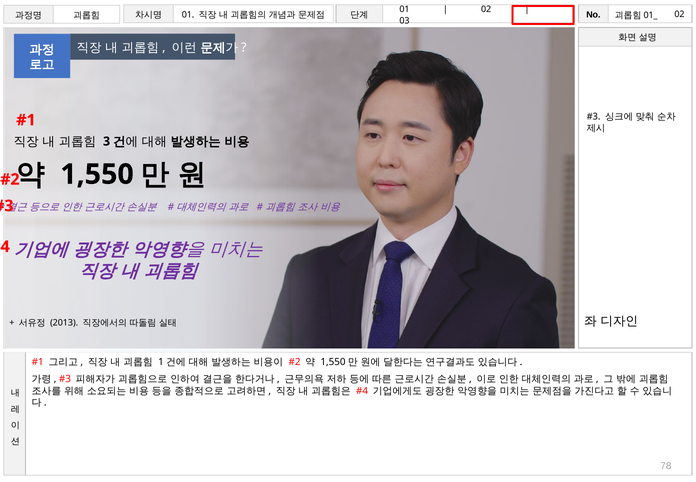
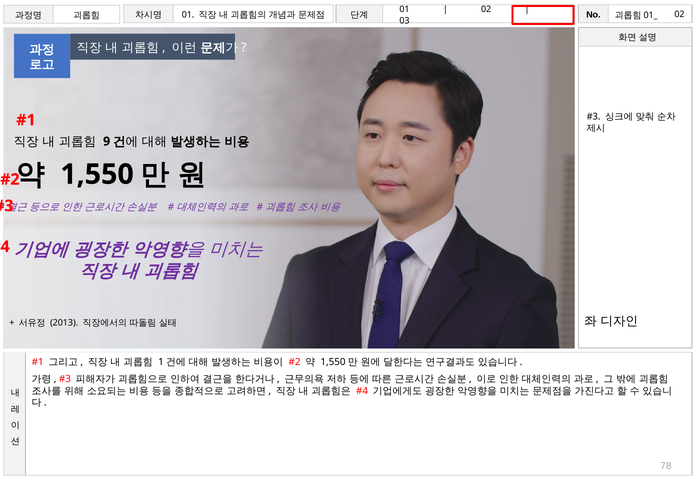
3: 3 -> 9
